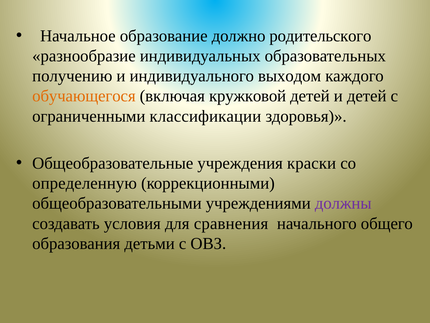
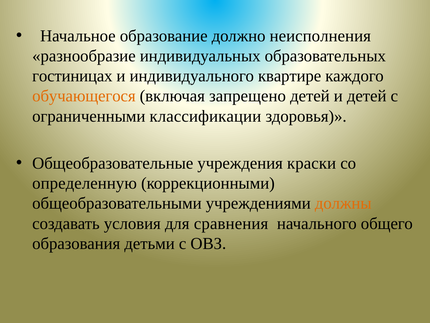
родительского: родительского -> неисполнения
получению: получению -> гостиницах
выходом: выходом -> квартире
кружковой: кружковой -> запрещено
должны colour: purple -> orange
